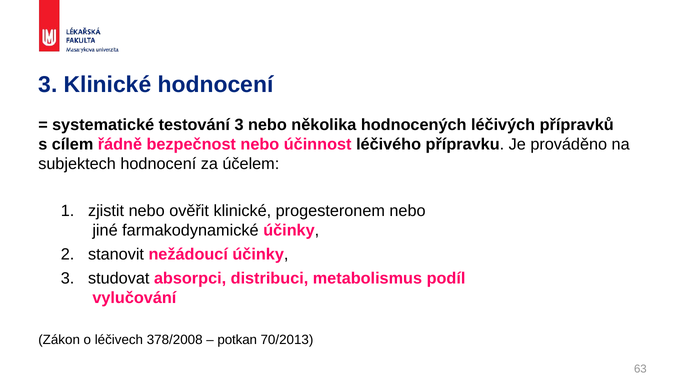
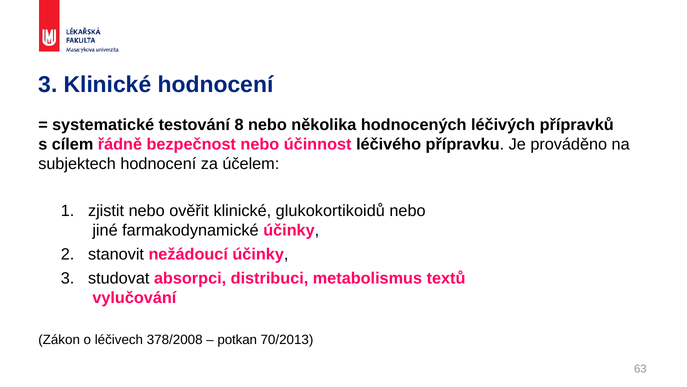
testování 3: 3 -> 8
progesteronem: progesteronem -> glukokortikoidů
podíl: podíl -> textů
